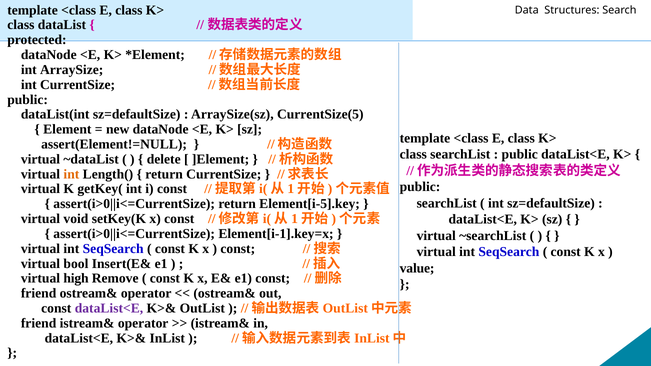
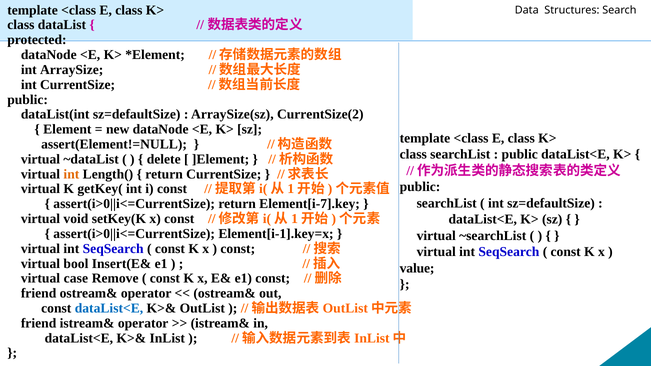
CurrentSize(5: CurrentSize(5 -> CurrentSize(2
Element[i-5].key: Element[i-5].key -> Element[i-7].key
high: high -> case
dataList<E at (109, 308) colour: purple -> blue
